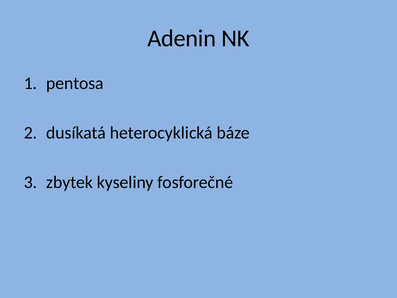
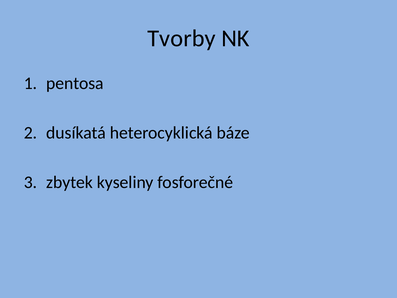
Adenin: Adenin -> Tvorby
